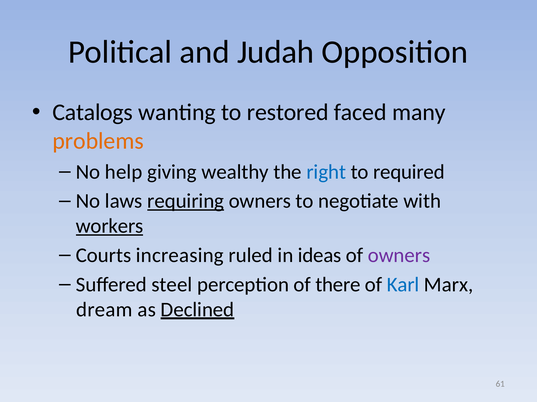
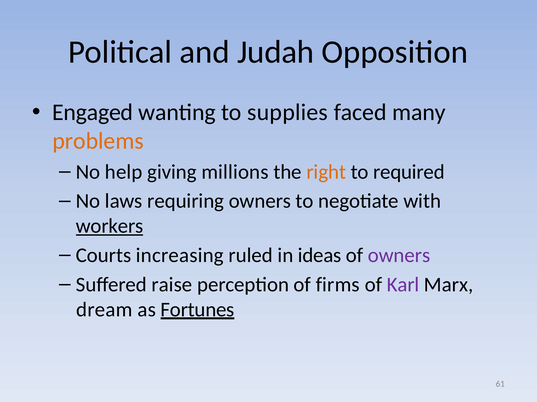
Catalogs: Catalogs -> Engaged
restored: restored -> supplies
wealthy: wealthy -> millions
right colour: blue -> orange
requiring underline: present -> none
steel: steel -> raise
there: there -> firms
Karl colour: blue -> purple
Declined: Declined -> Fortunes
